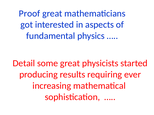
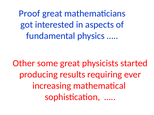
Detail: Detail -> Other
